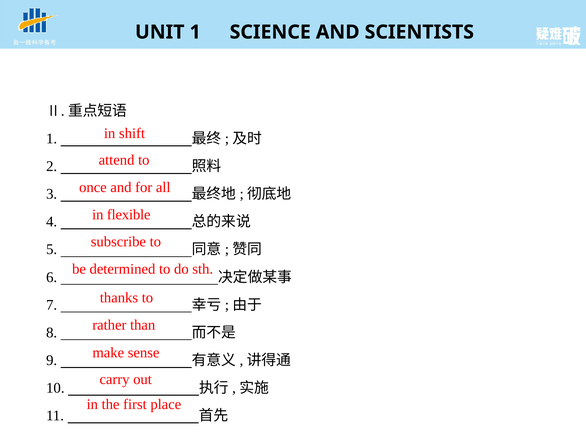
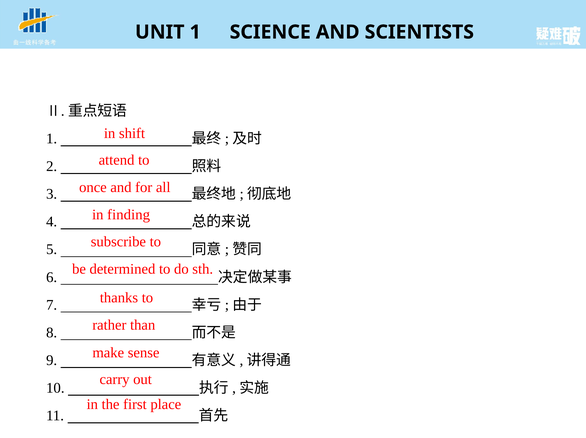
flexible: flexible -> finding
